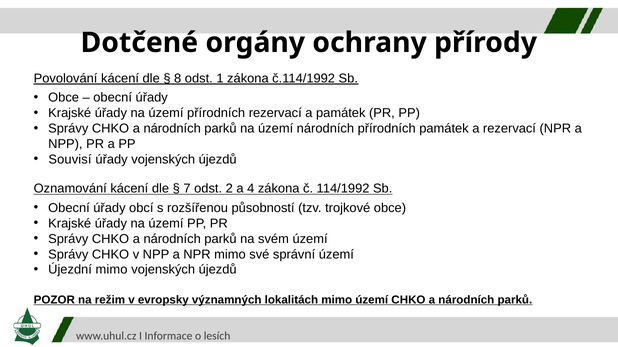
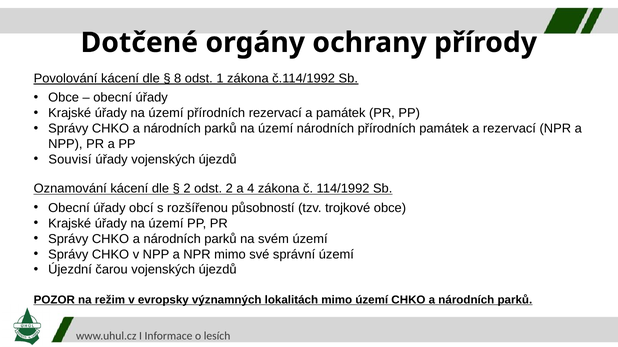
7 at (187, 189): 7 -> 2
Újezdní mimo: mimo -> čarou
